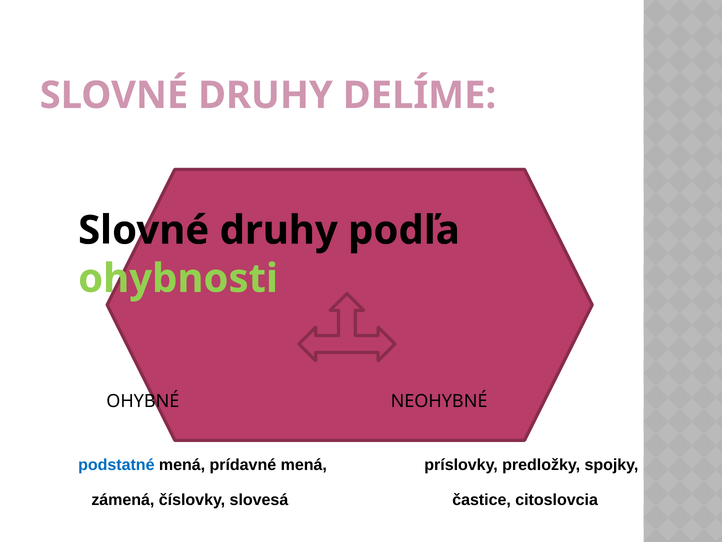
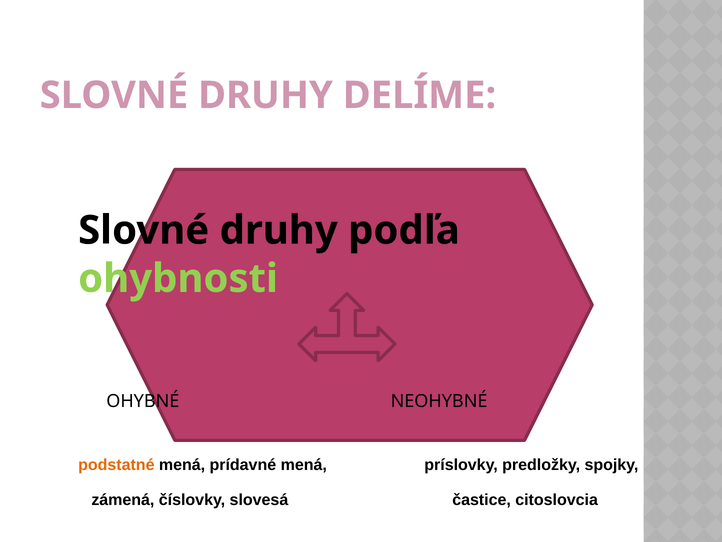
podstatné colour: blue -> orange
